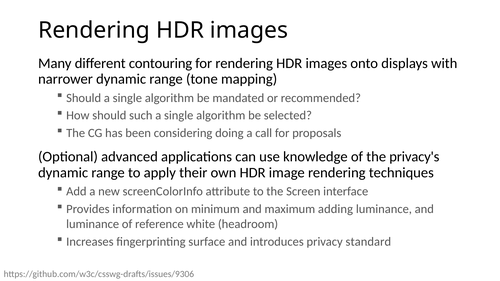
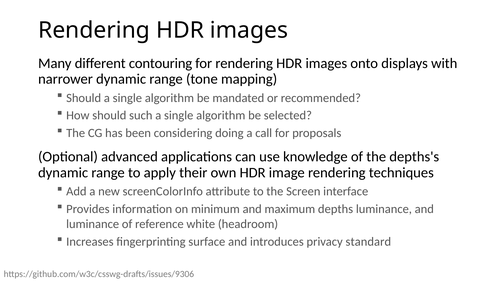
privacy's: privacy's -> depths's
adding: adding -> depths
